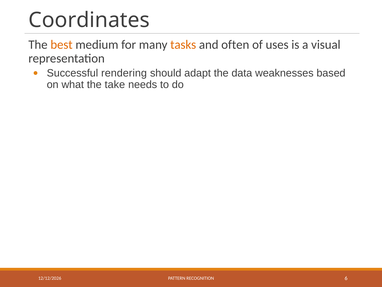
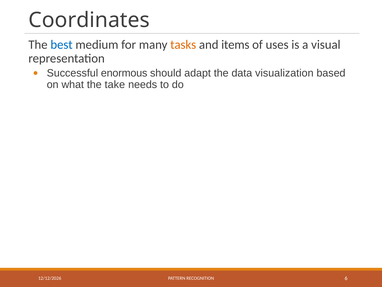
best colour: orange -> blue
often: often -> items
rendering: rendering -> enormous
weaknesses: weaknesses -> visualization
